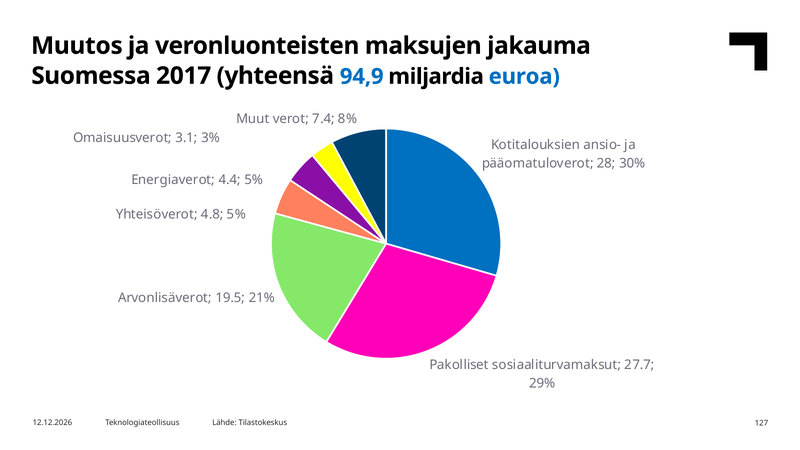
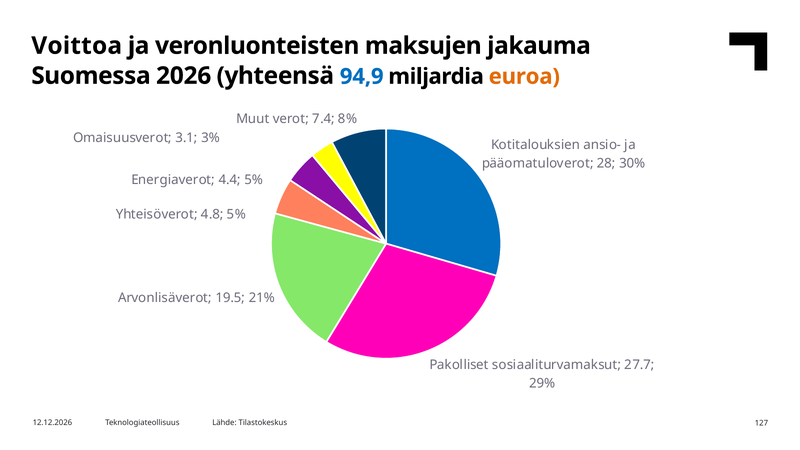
Muutos: Muutos -> Voittoa
2017: 2017 -> 2026
euroa colour: blue -> orange
